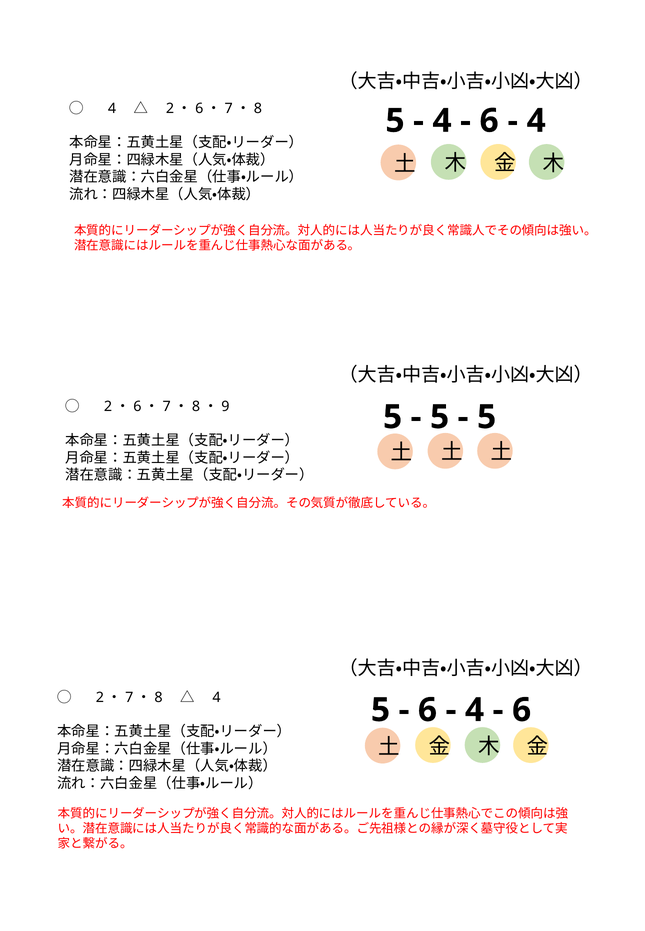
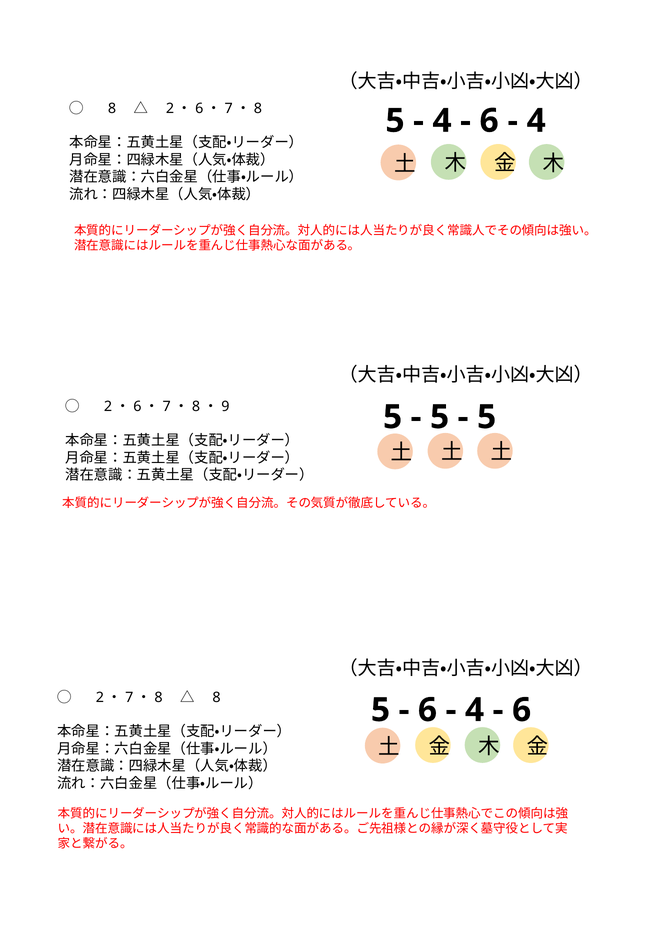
4 at (112, 108): 4 -> 8
4 at (217, 698): 4 -> 8
